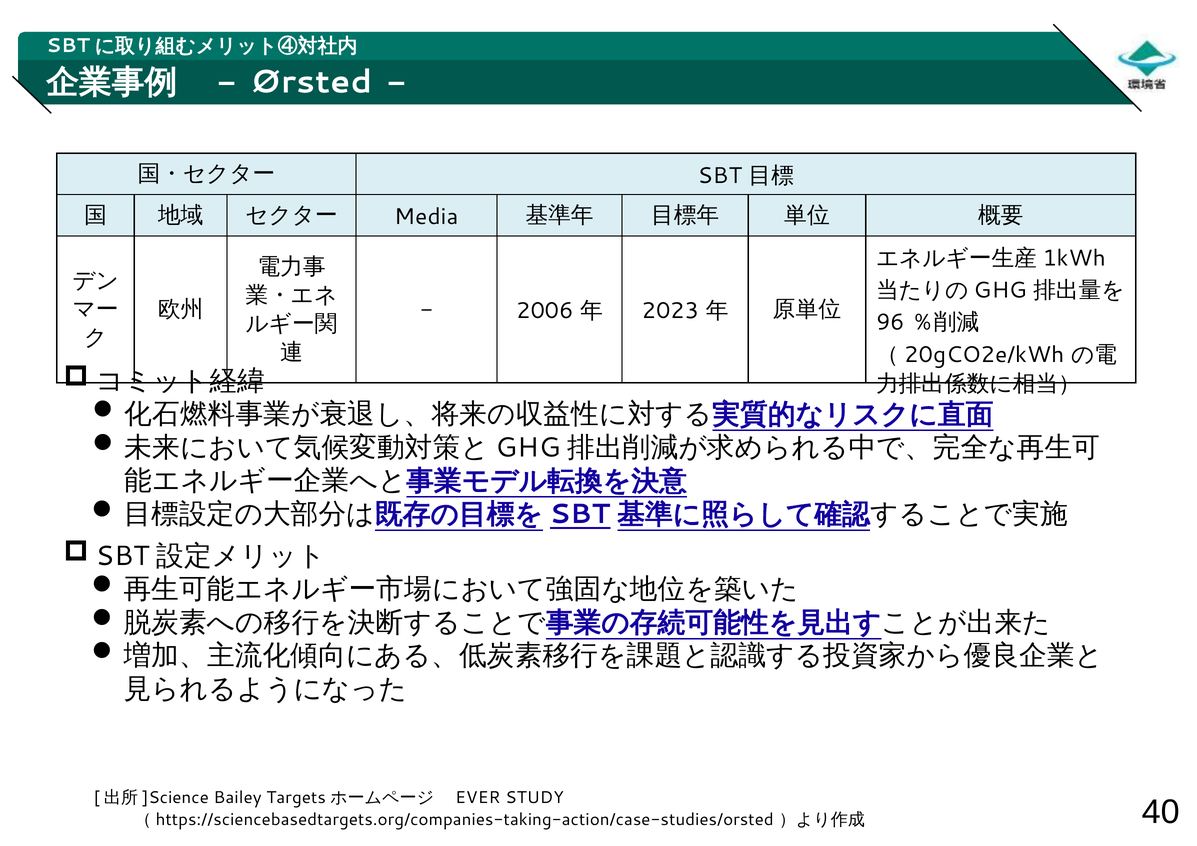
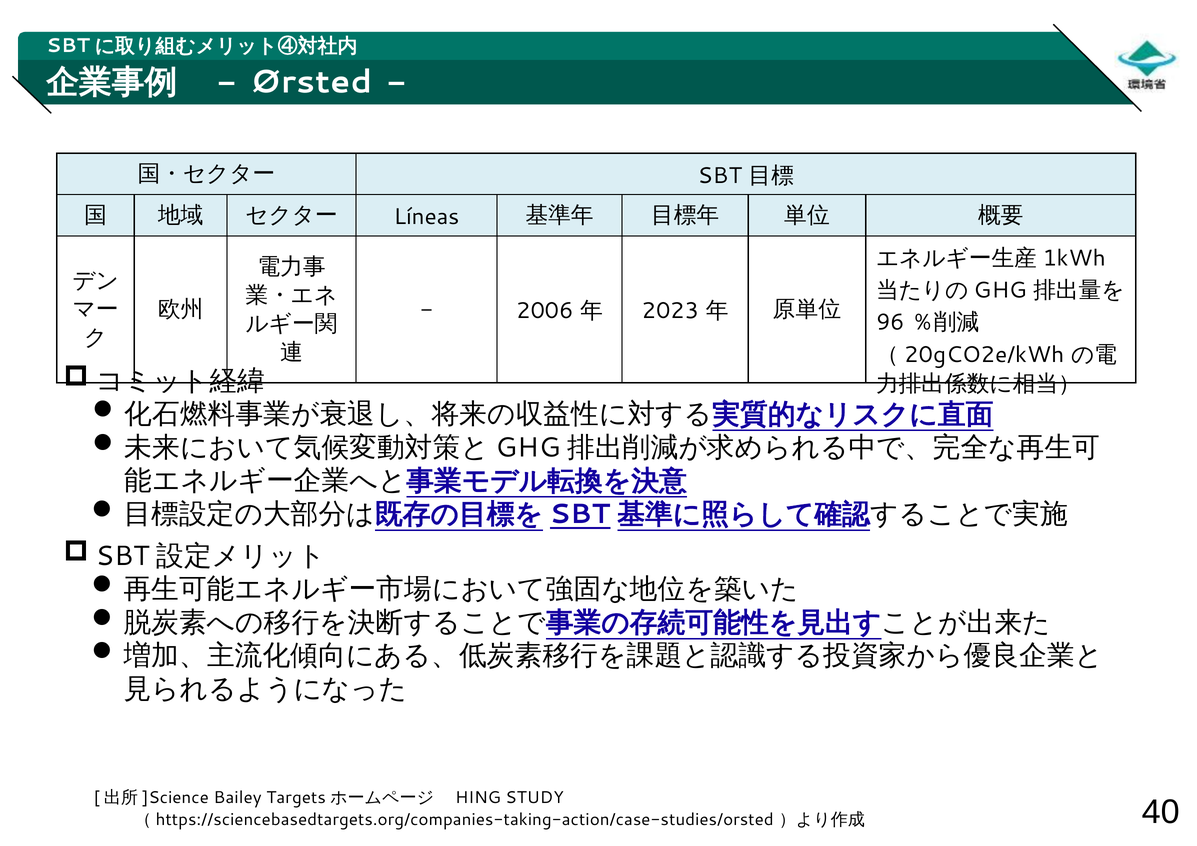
Media: Media -> Líneas
EVER: EVER -> HING
